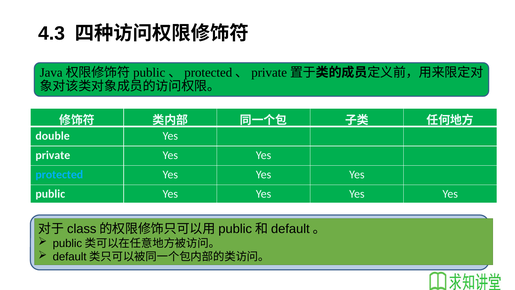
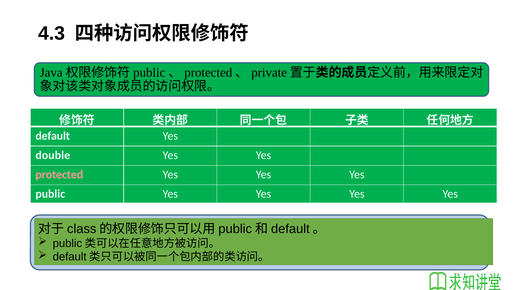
double: double -> default
private: private -> double
protected colour: light blue -> pink
